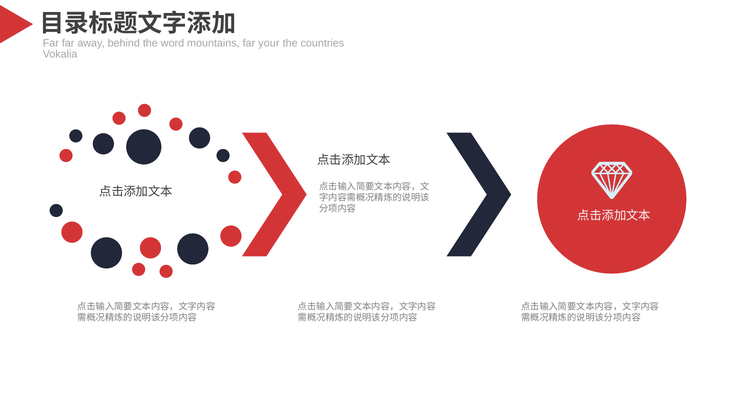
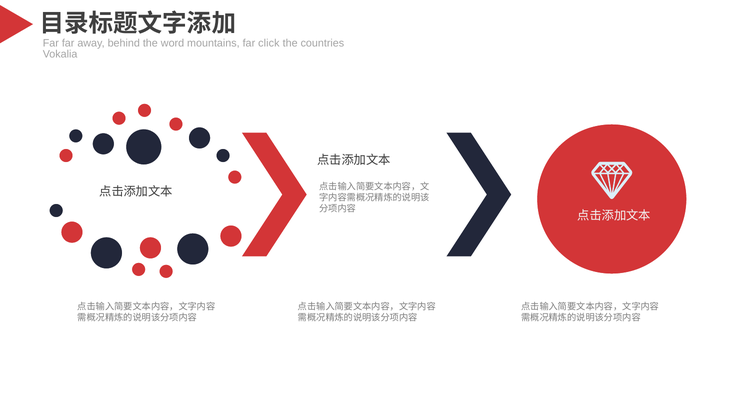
your: your -> click
